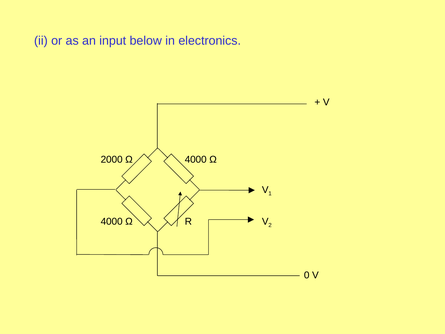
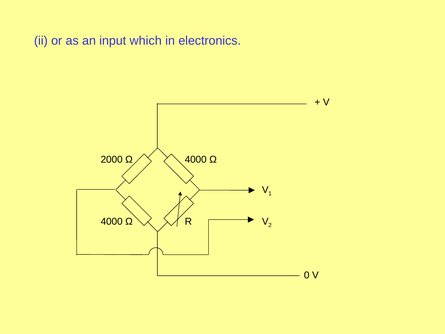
below: below -> which
